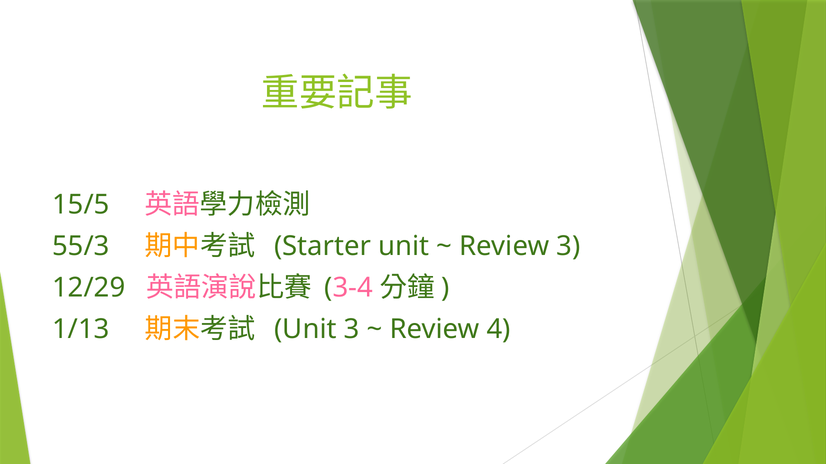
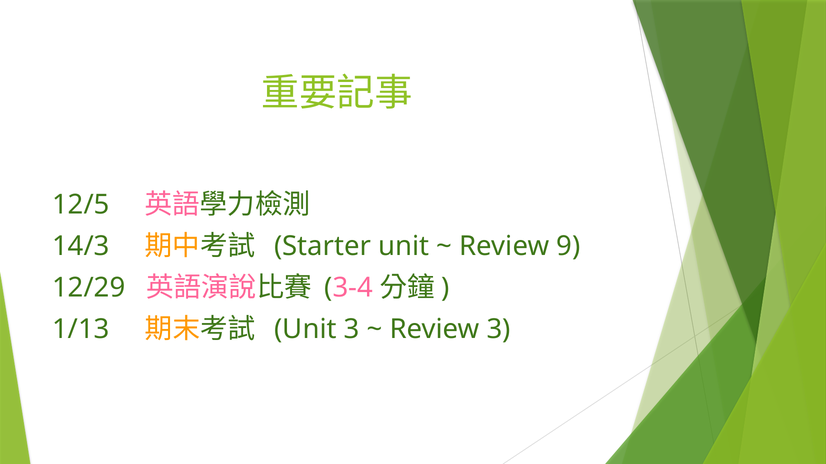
15/5: 15/5 -> 12/5
55/3: 55/3 -> 14/3
Review 3: 3 -> 9
Review 4: 4 -> 3
